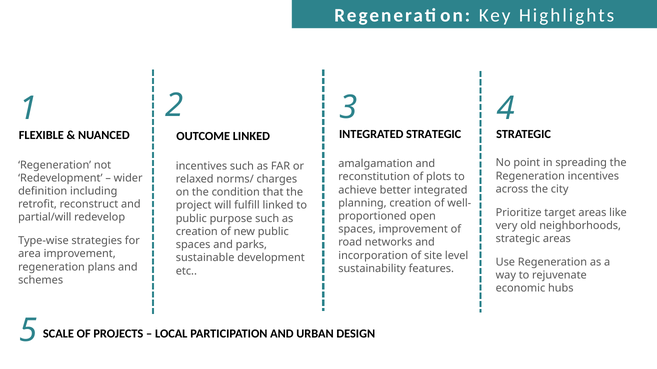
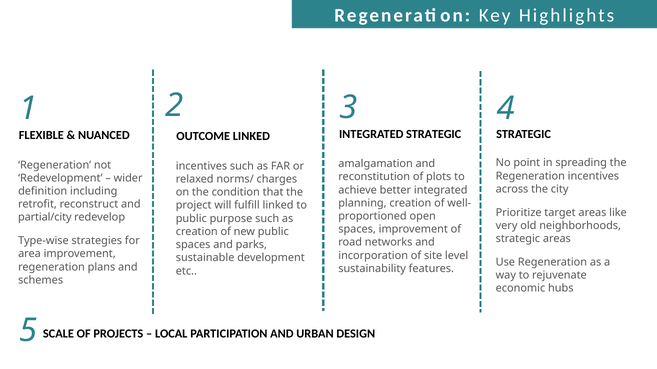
partial/will: partial/will -> partial/city
